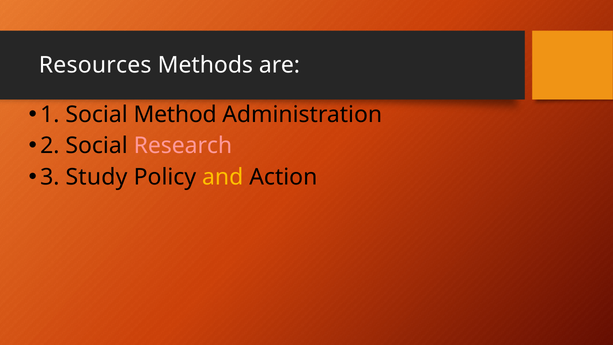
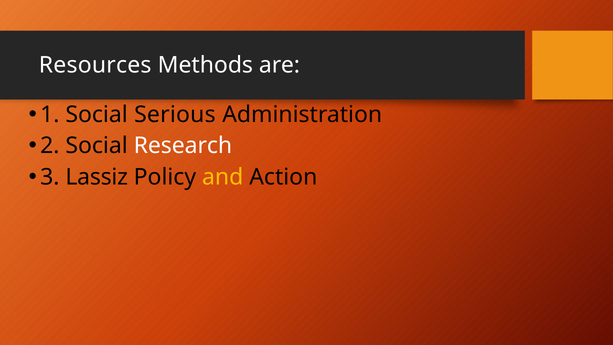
Method: Method -> Serious
Research colour: pink -> white
Study: Study -> Lassiz
